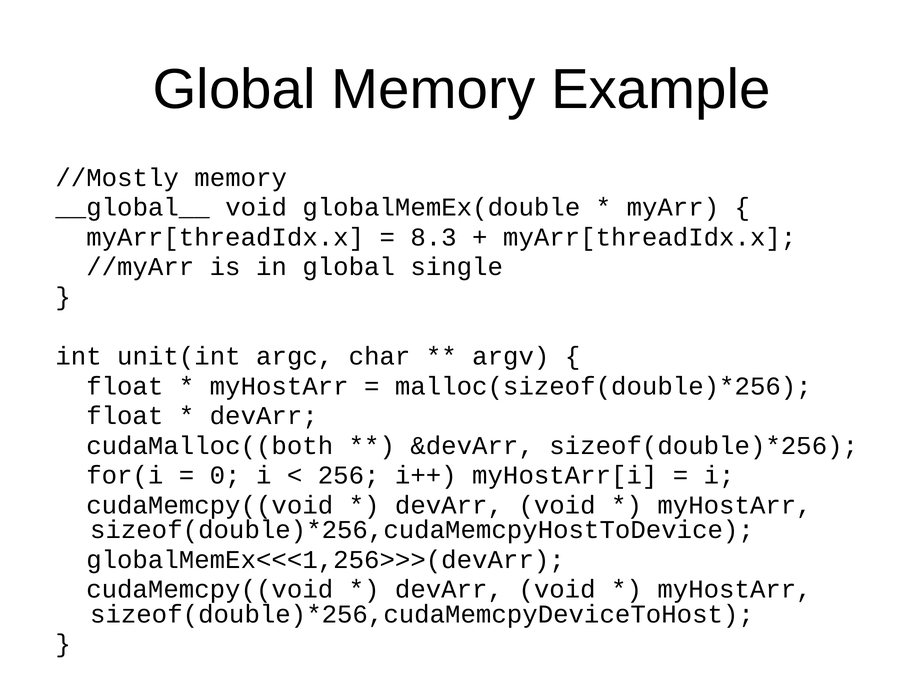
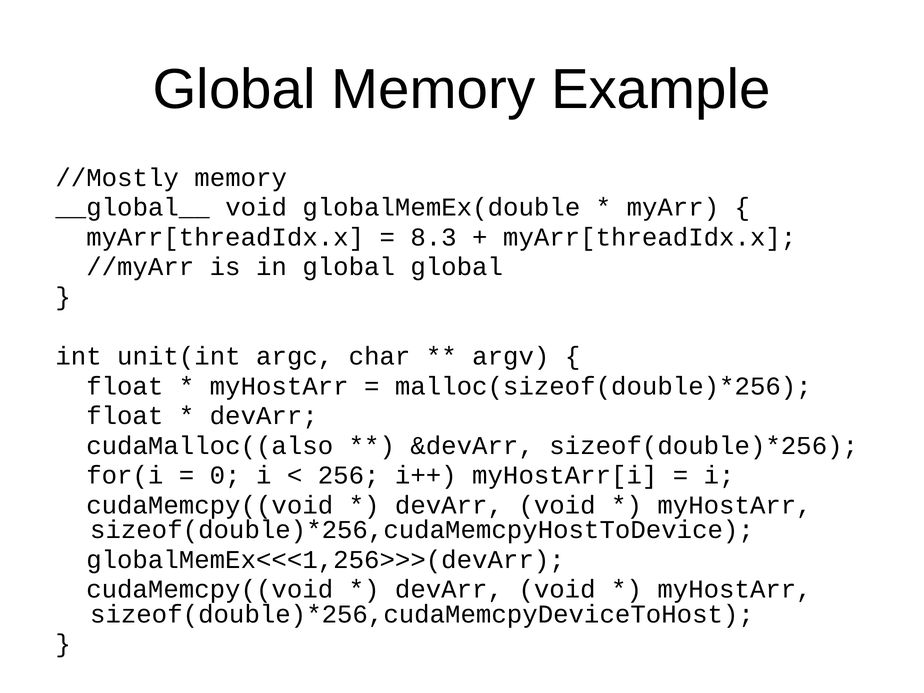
global single: single -> global
cudaMalloc((both: cudaMalloc((both -> cudaMalloc((also
